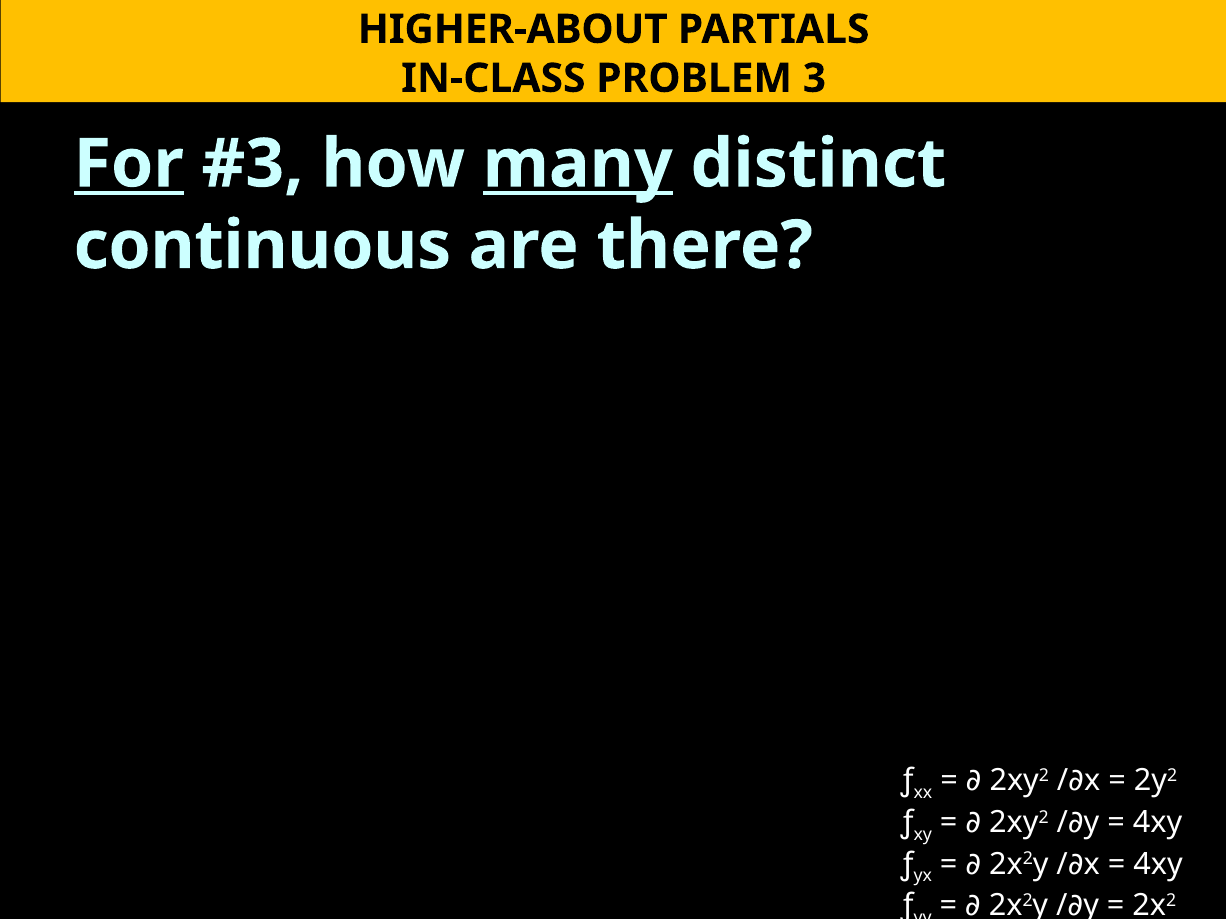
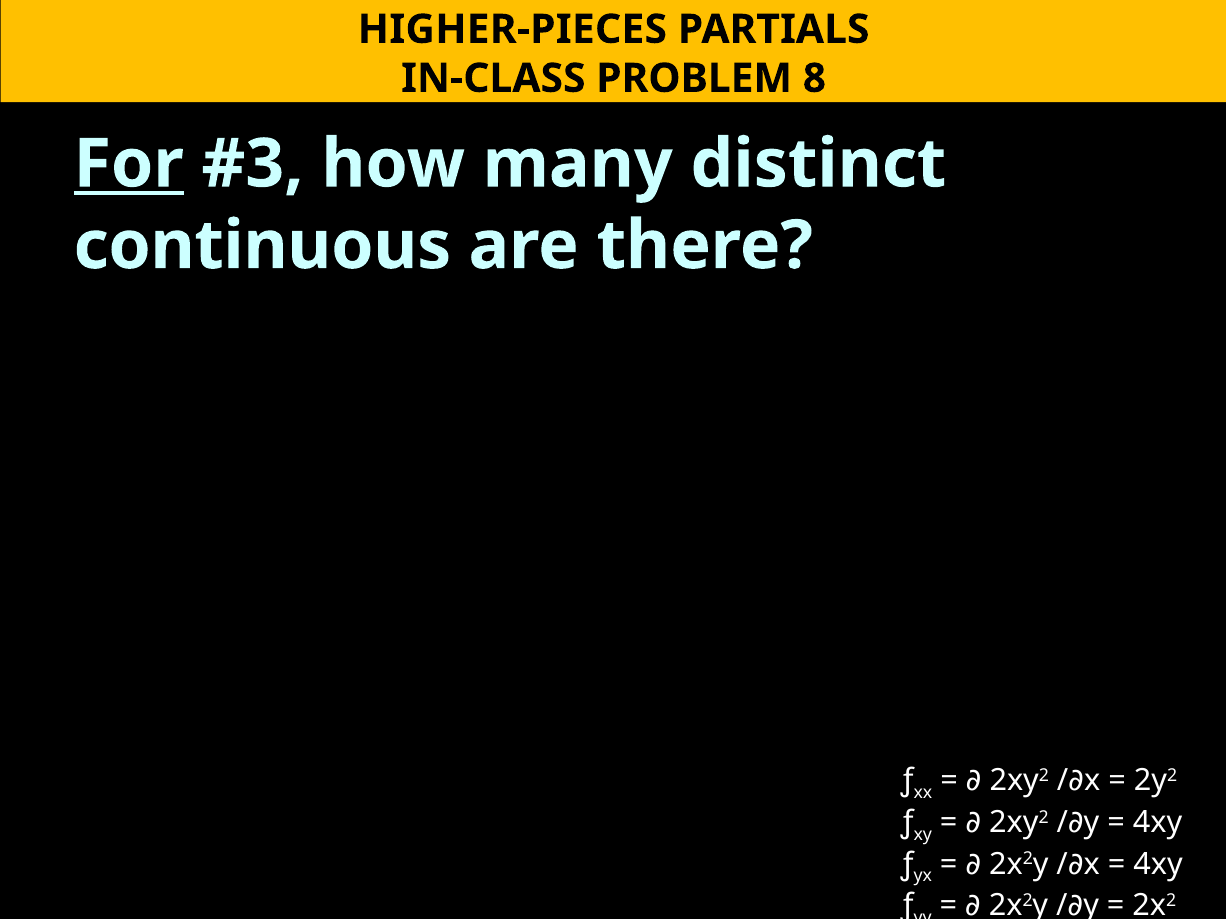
HIGHER-ABOUT: HIGHER-ABOUT -> HIGHER-PIECES
3: 3 -> 8
many underline: present -> none
